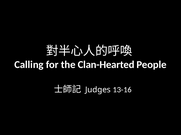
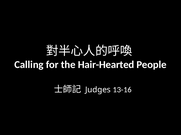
Clan-Hearted: Clan-Hearted -> Hair-Hearted
